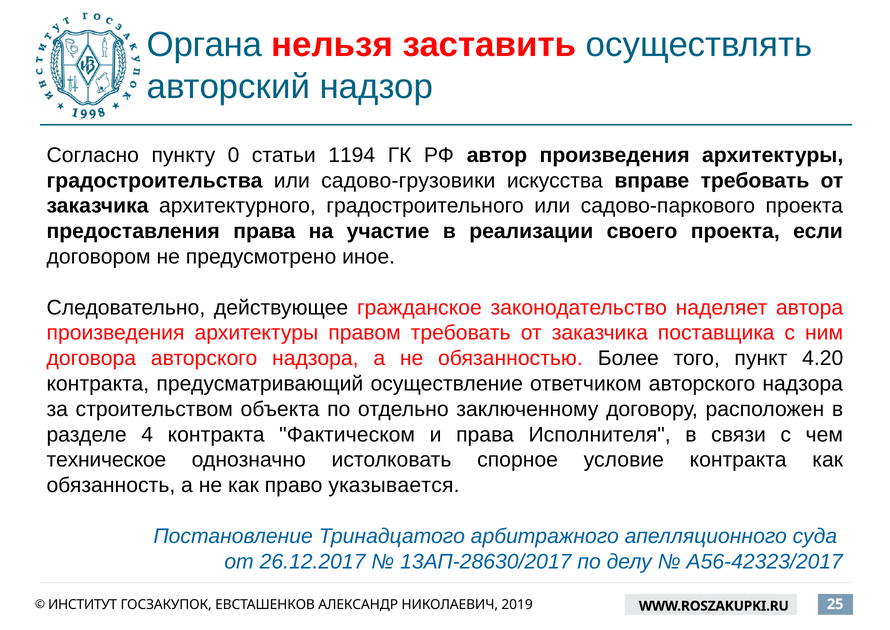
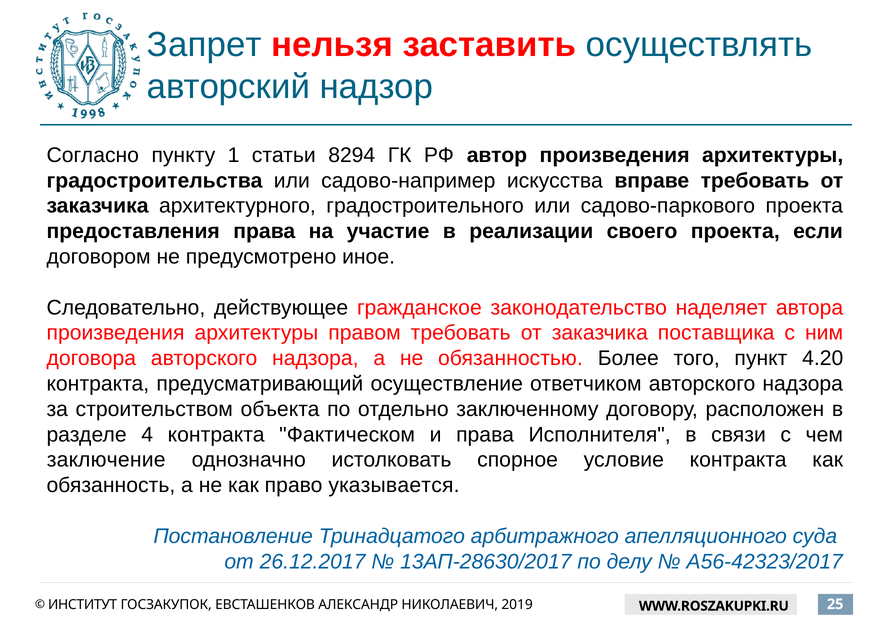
Органа: Органа -> Запрет
0: 0 -> 1
1194: 1194 -> 8294
садово-грузовики: садово-грузовики -> садово-например
техническое: техническое -> заключение
